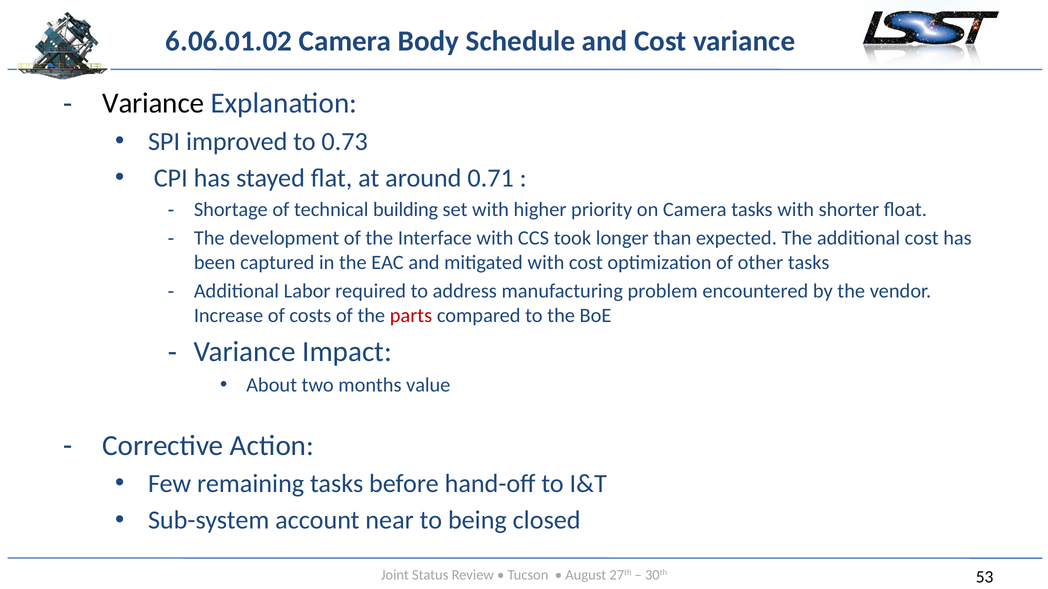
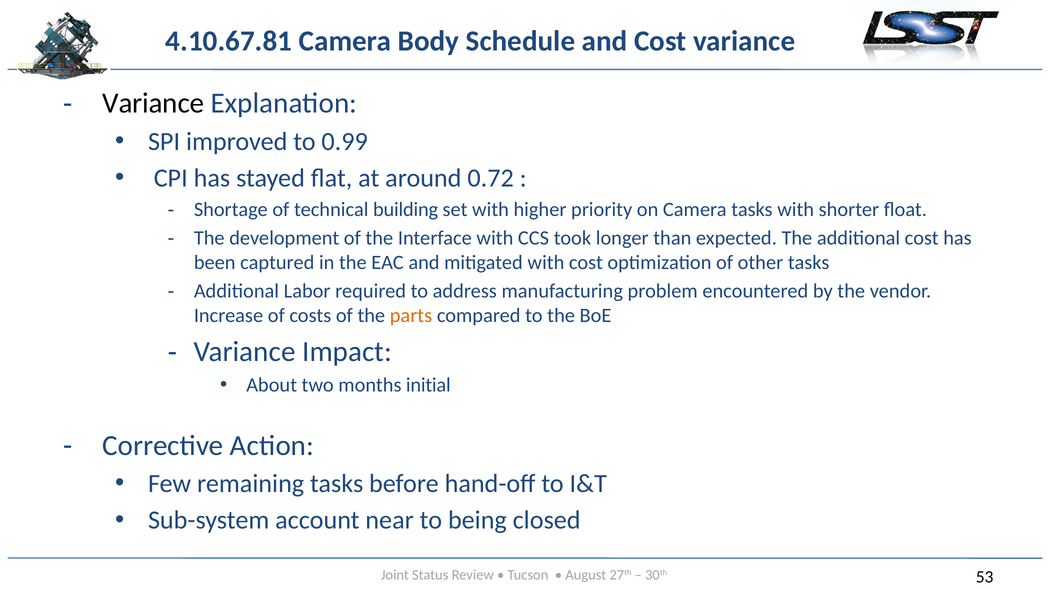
6.06.01.02: 6.06.01.02 -> 4.10.67.81
0.73: 0.73 -> 0.99
0.71: 0.71 -> 0.72
parts colour: red -> orange
value: value -> initial
